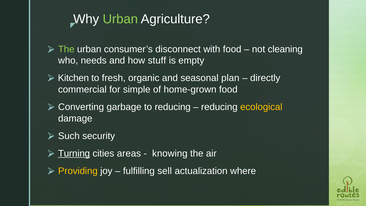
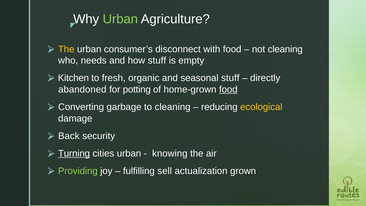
The at (66, 49) colour: light green -> yellow
seasonal plan: plan -> stuff
commercial: commercial -> abandoned
simple: simple -> potting
food at (228, 89) underline: none -> present
to reducing: reducing -> cleaning
Such: Such -> Back
cities areas: areas -> urban
Providing colour: yellow -> light green
where: where -> grown
